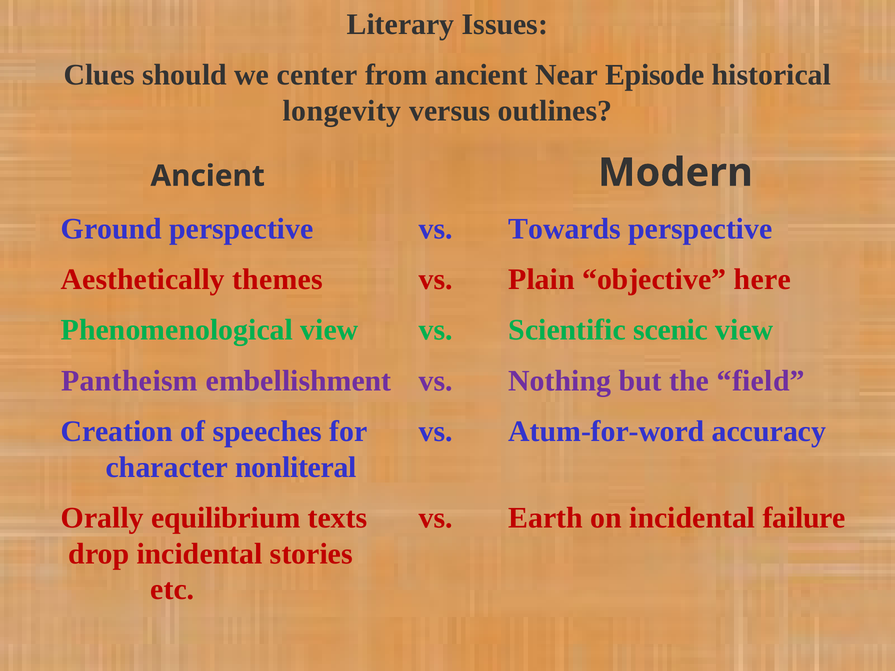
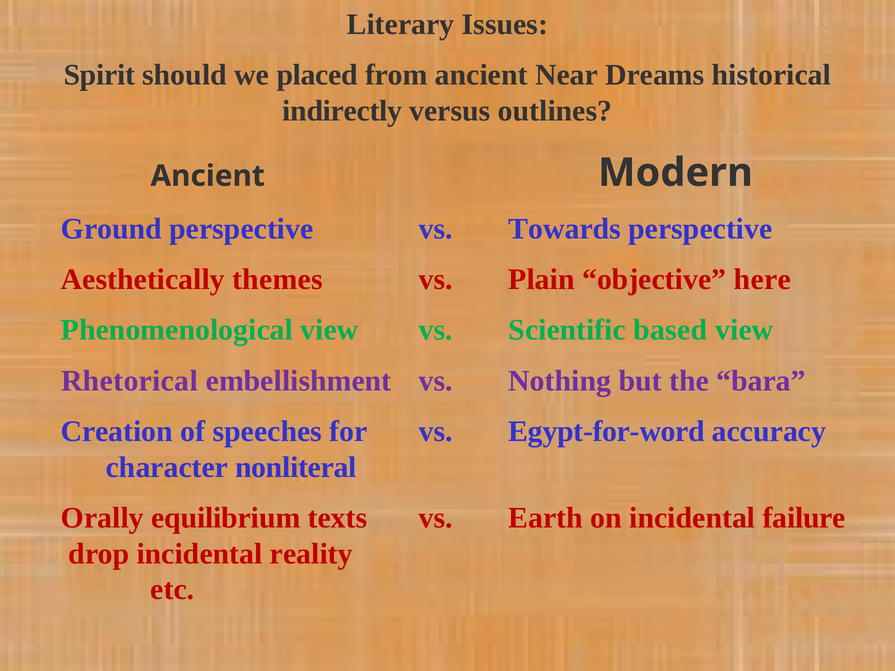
Clues: Clues -> Spirit
center: center -> placed
Episode: Episode -> Dreams
longevity: longevity -> indirectly
scenic: scenic -> based
Pantheism: Pantheism -> Rhetorical
field: field -> bara
Atum-for-word: Atum-for-word -> Egypt-for-word
stories: stories -> reality
